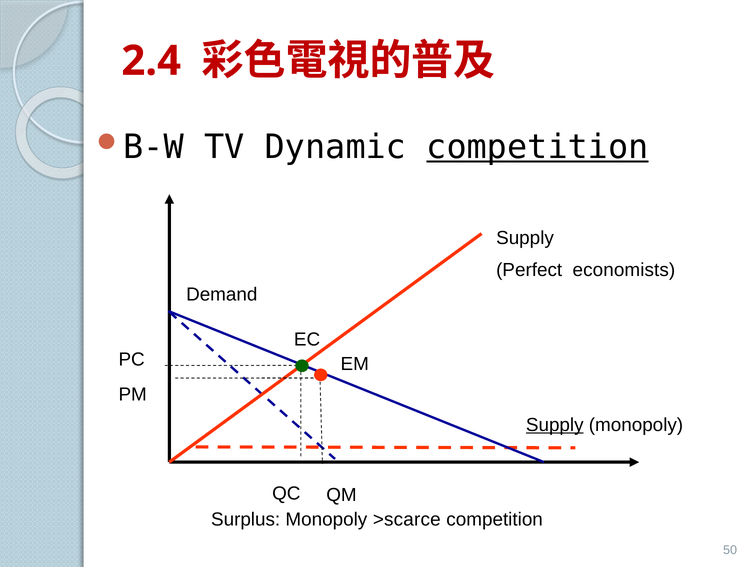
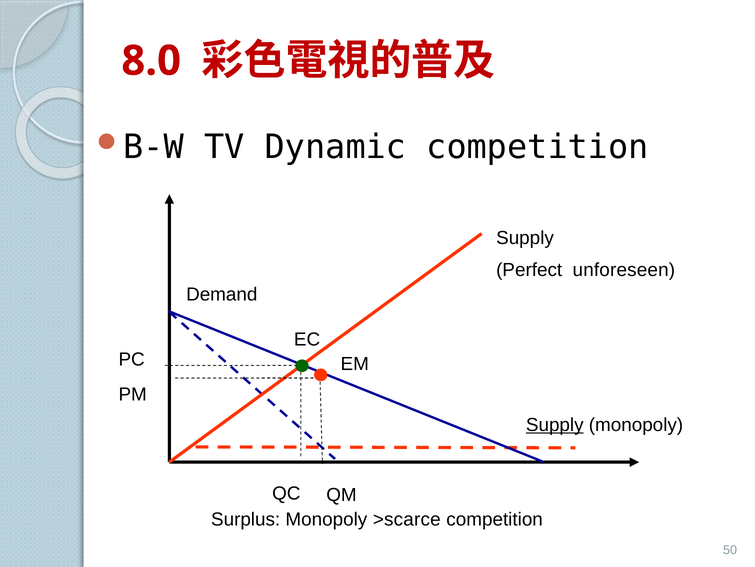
2.4: 2.4 -> 8.0
competition at (537, 147) underline: present -> none
economists: economists -> unforeseen
